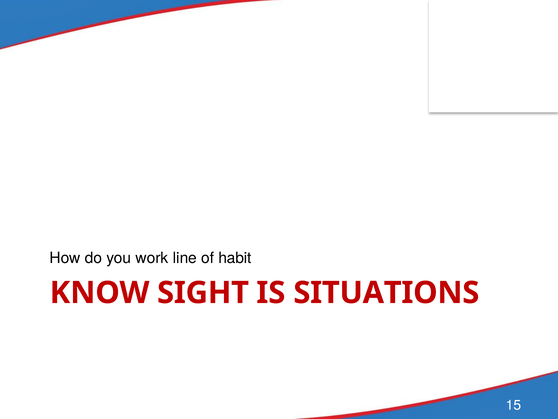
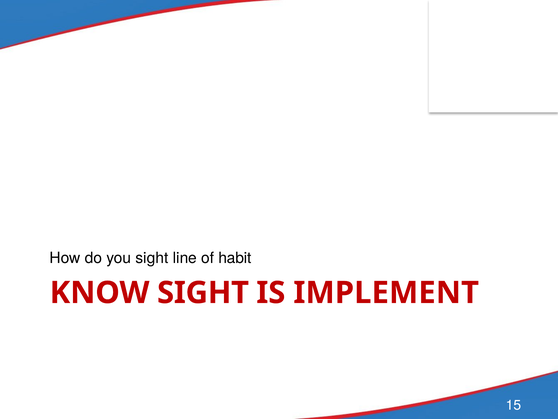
you work: work -> sight
SITUATIONS: SITUATIONS -> IMPLEMENT
